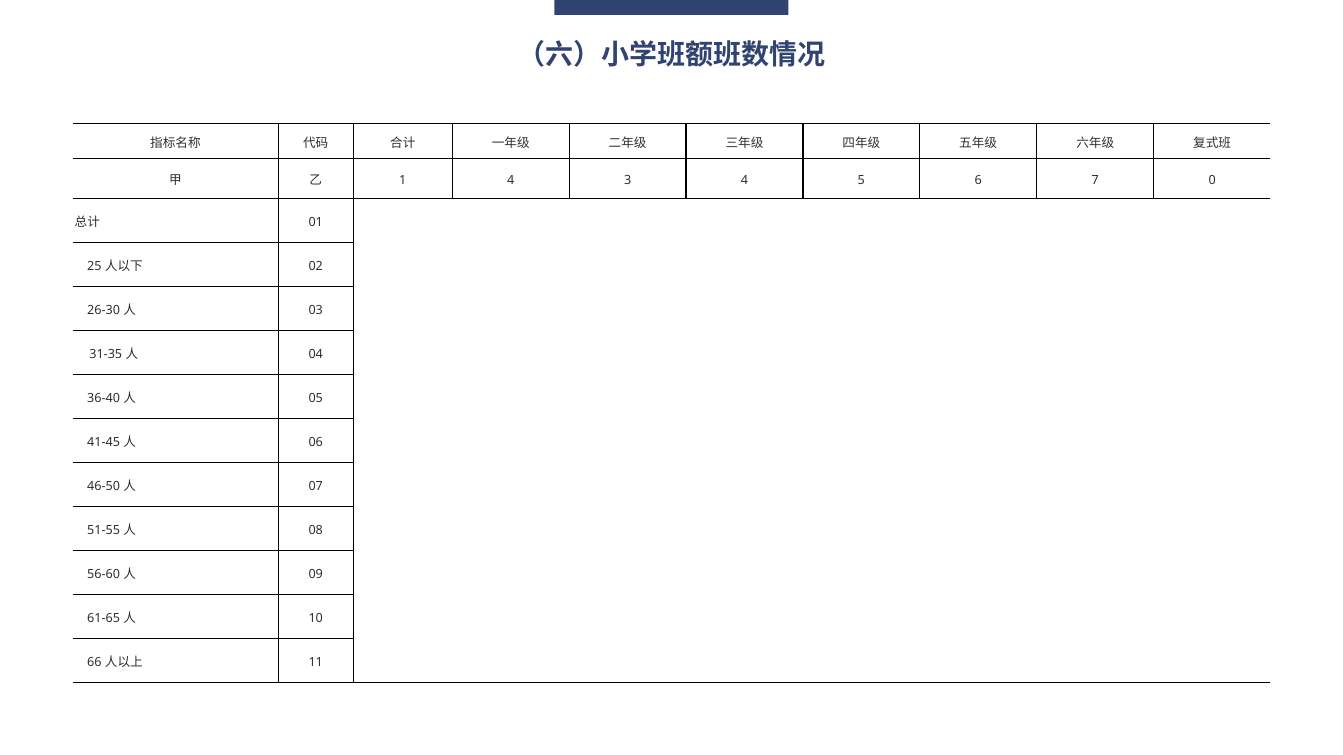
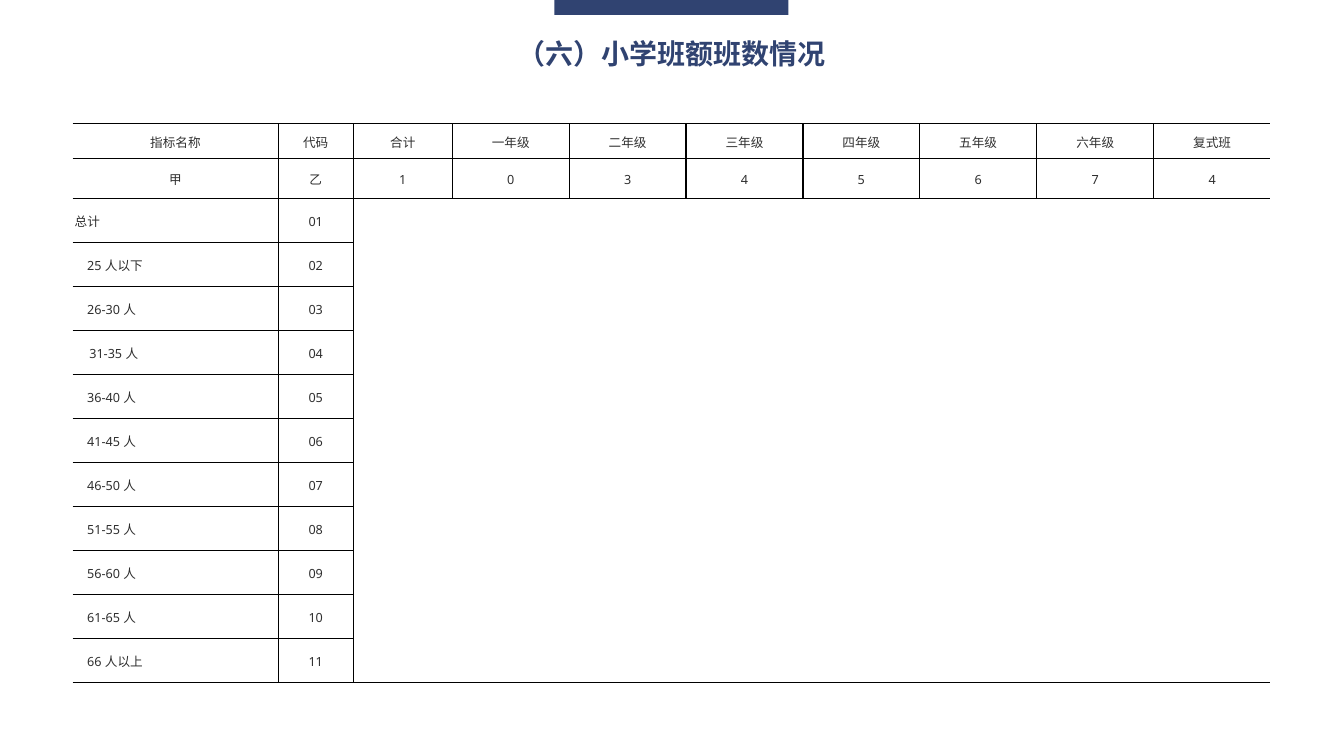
1 4: 4 -> 0
7 0: 0 -> 4
